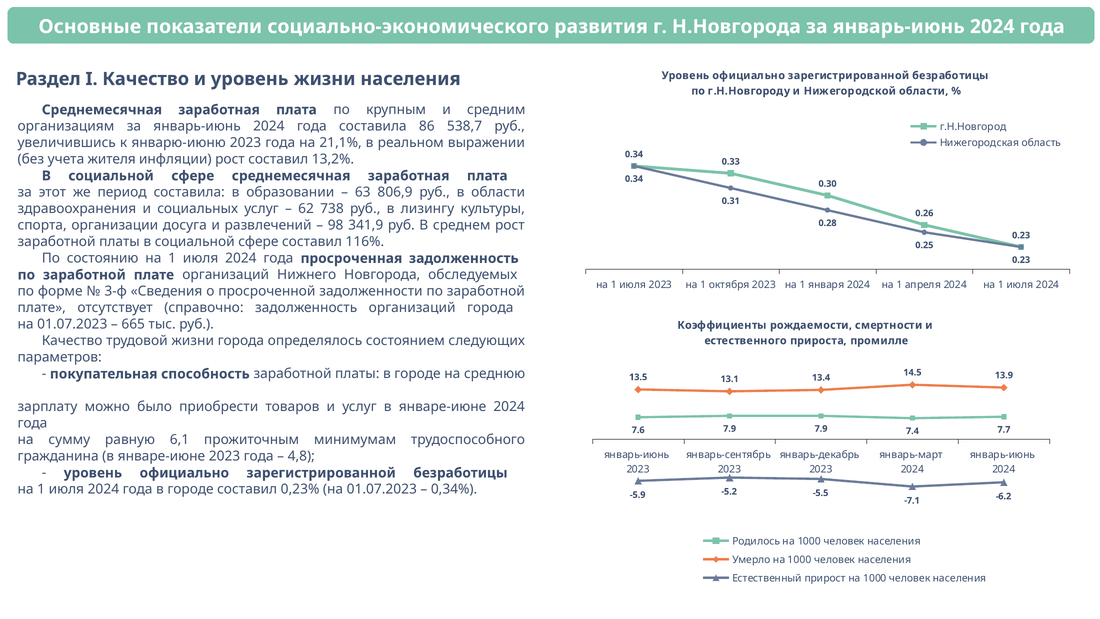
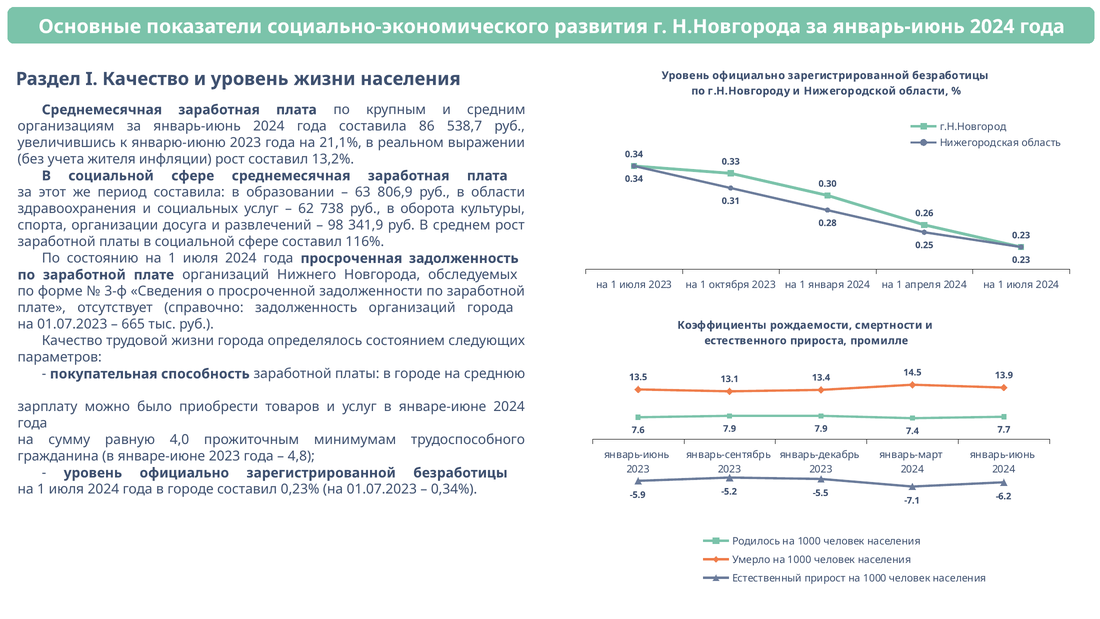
лизингу: лизингу -> оборота
6,1: 6,1 -> 4,0
